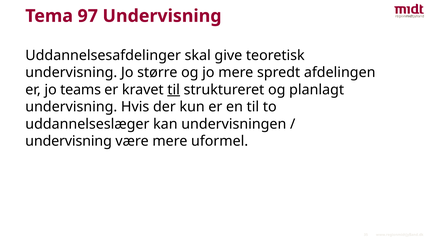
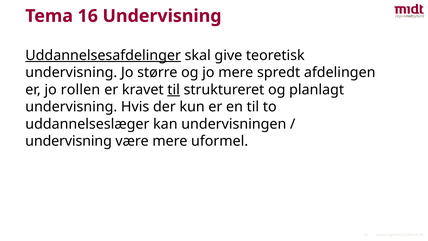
97: 97 -> 16
Uddannelsesafdelinger underline: none -> present
teams: teams -> rollen
